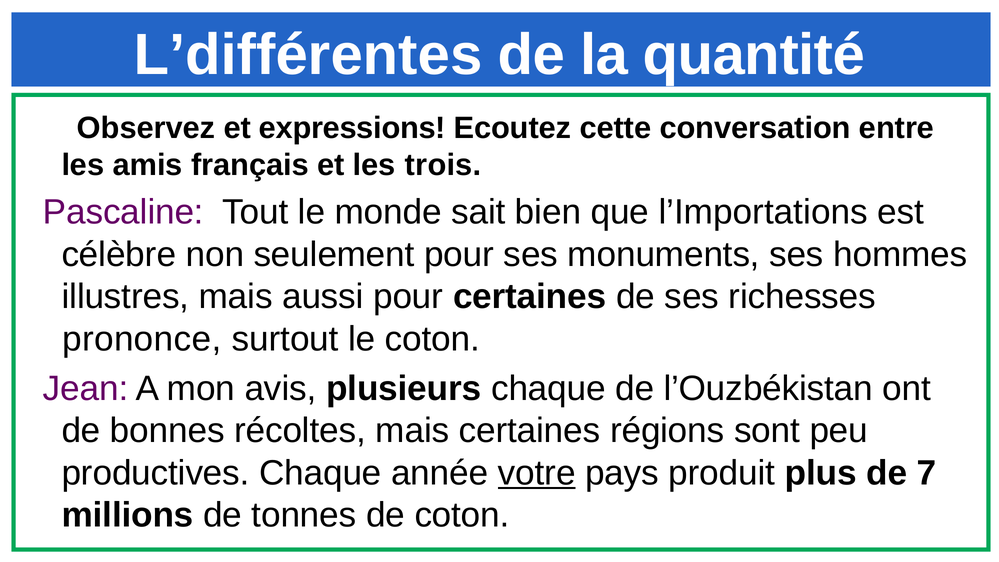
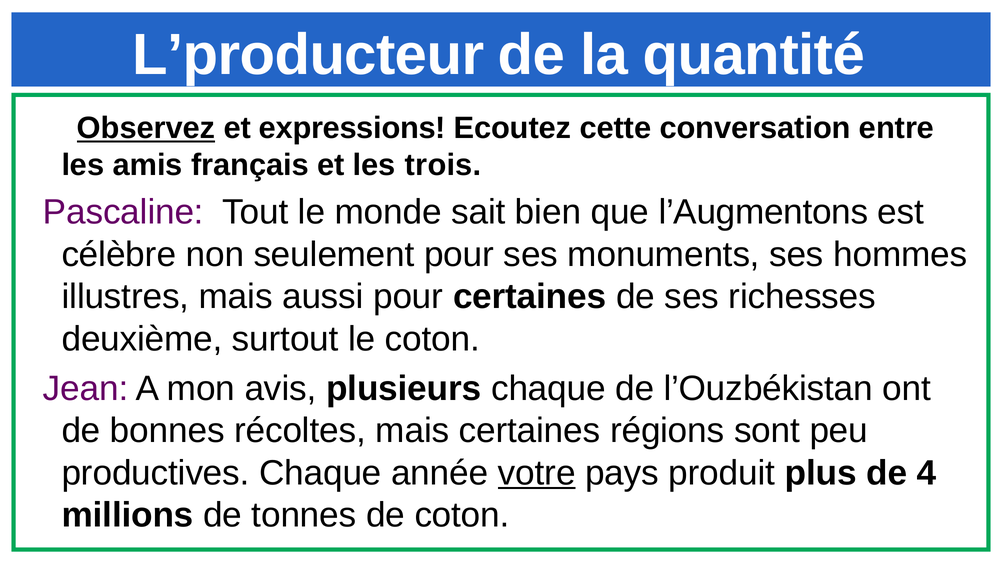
L’différentes: L’différentes -> L’producteur
Observez underline: none -> present
l’Importations: l’Importations -> l’Augmentons
prononce: prononce -> deuxième
7: 7 -> 4
